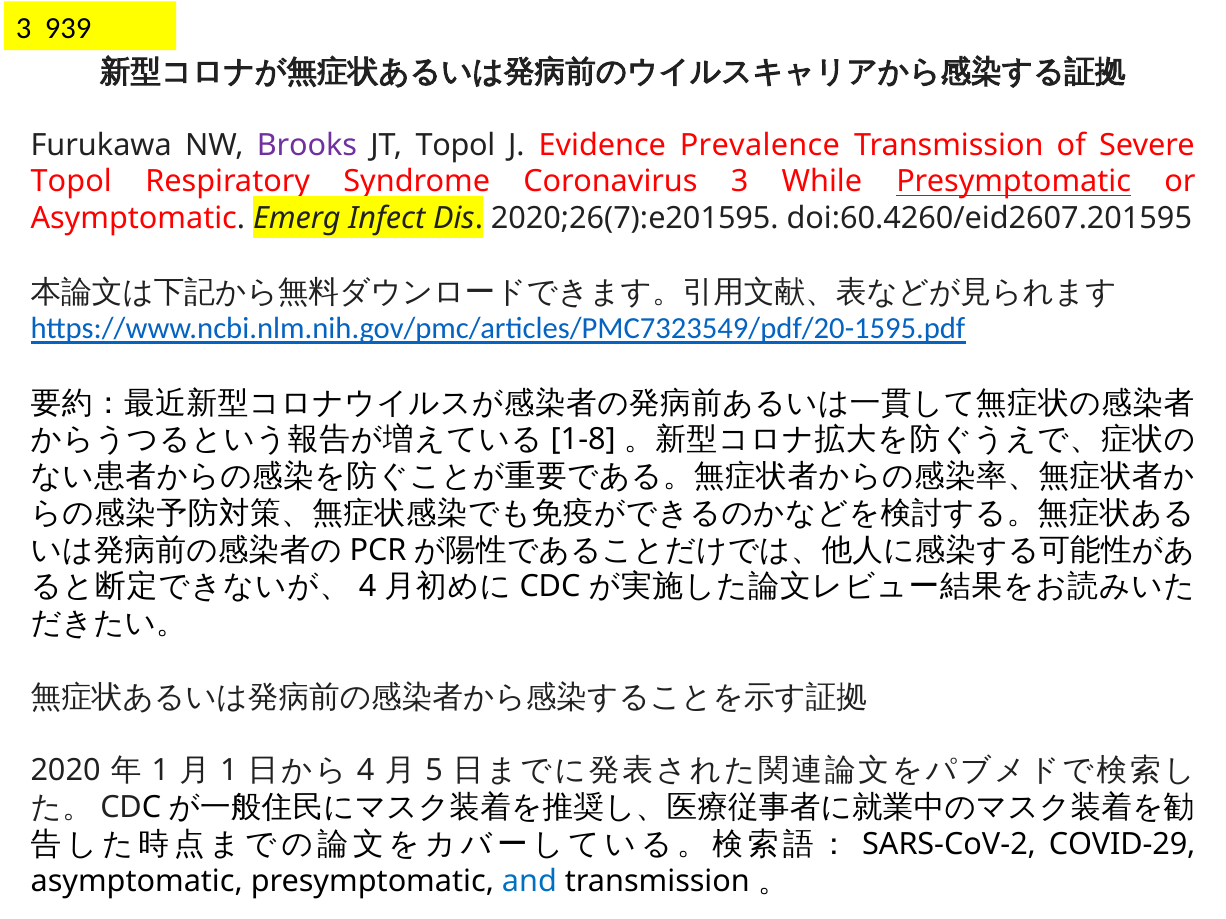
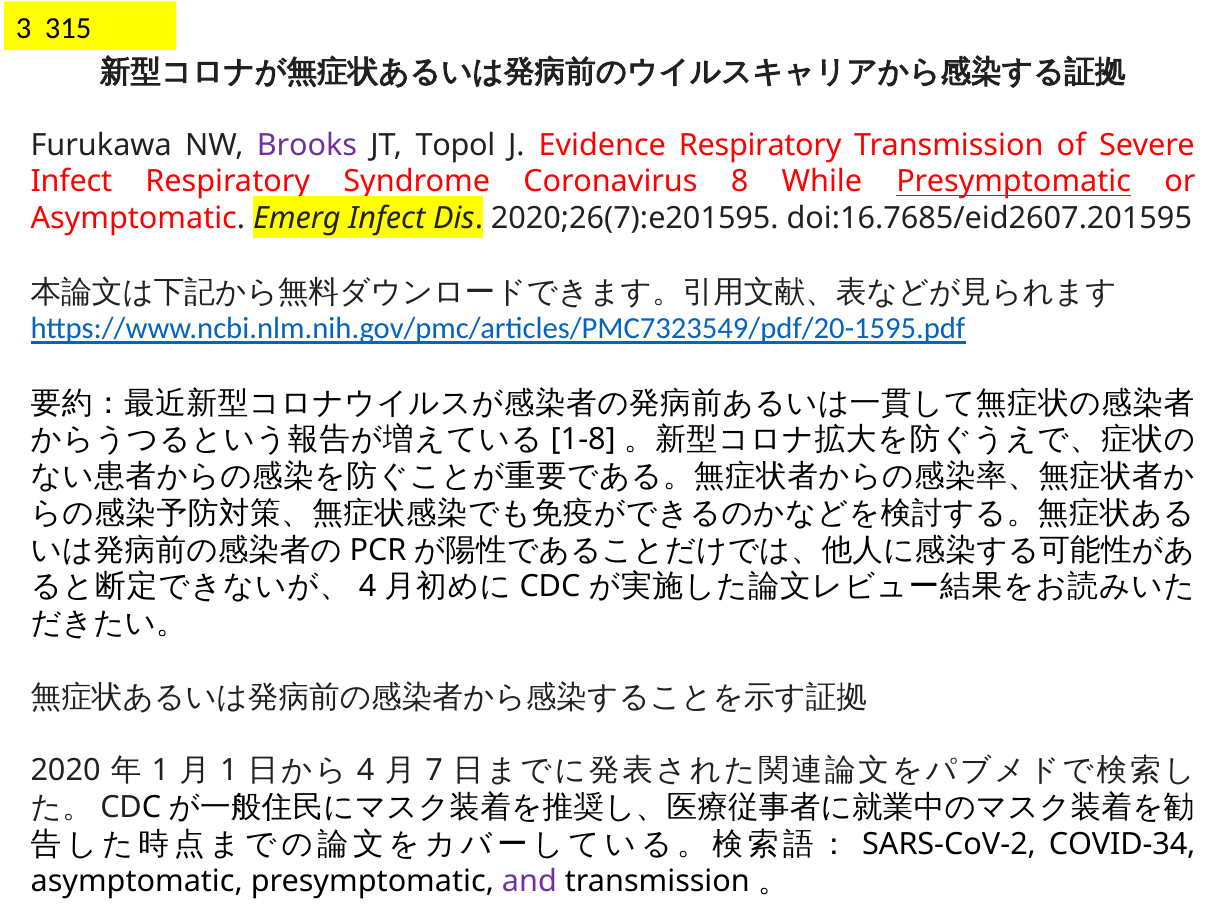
939: 939 -> 315
Evidence Prevalence: Prevalence -> Respiratory
Topol at (71, 182): Topol -> Infect
Coronavirus 3: 3 -> 8
doi:60.4260/eid2607.201595: doi:60.4260/eid2607.201595 -> doi:16.7685/eid2607.201595
5: 5 -> 7
COVID-29: COVID-29 -> COVID-34
and colour: blue -> purple
